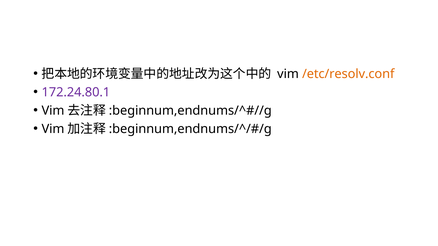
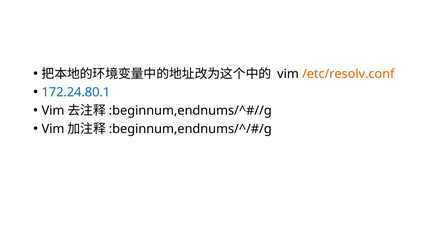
172.24.80.1 colour: purple -> blue
